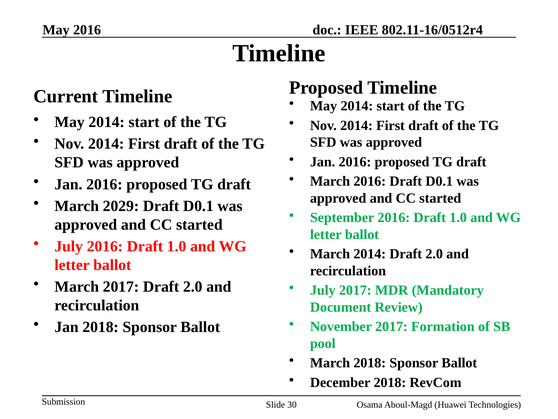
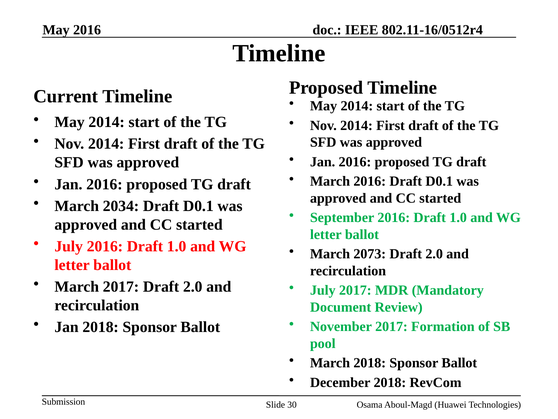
2029: 2029 -> 2034
March 2014: 2014 -> 2073
